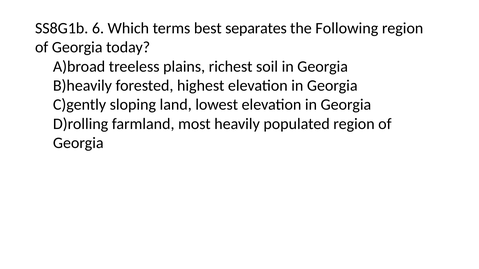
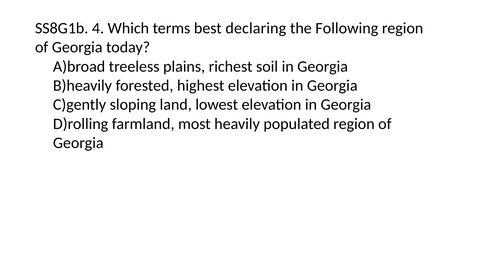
6: 6 -> 4
separates: separates -> declaring
